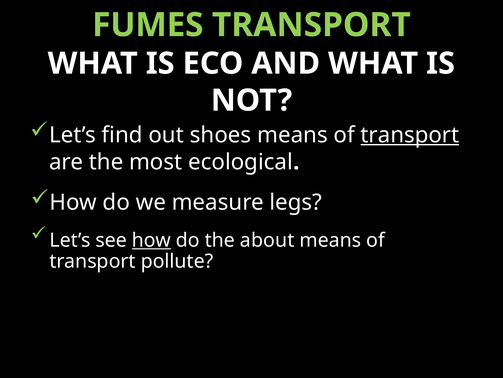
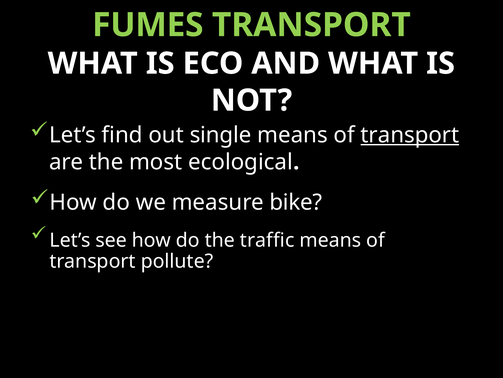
shoes: shoes -> single
legs: legs -> bike
how at (151, 240) underline: present -> none
about: about -> traffic
